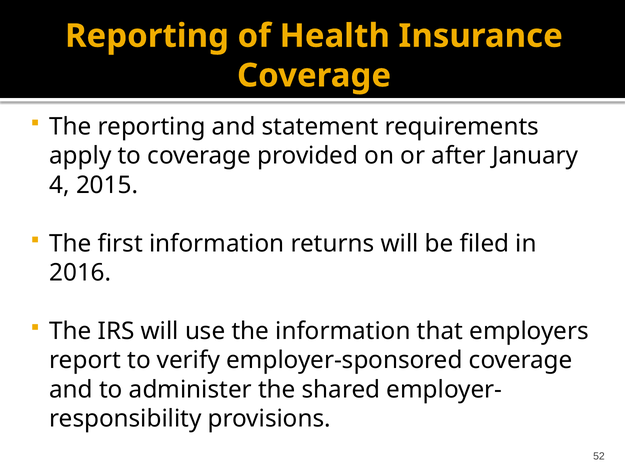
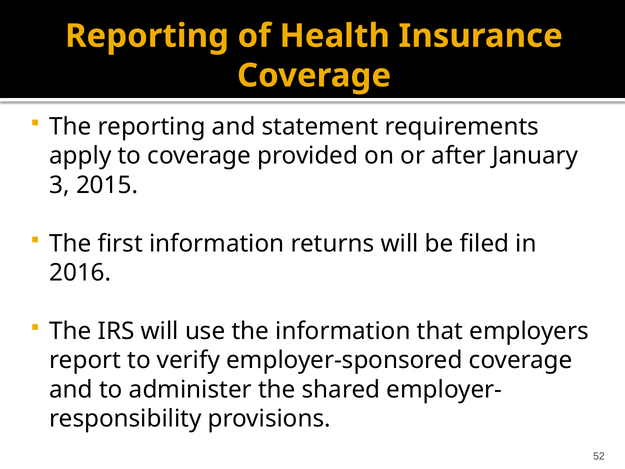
4: 4 -> 3
